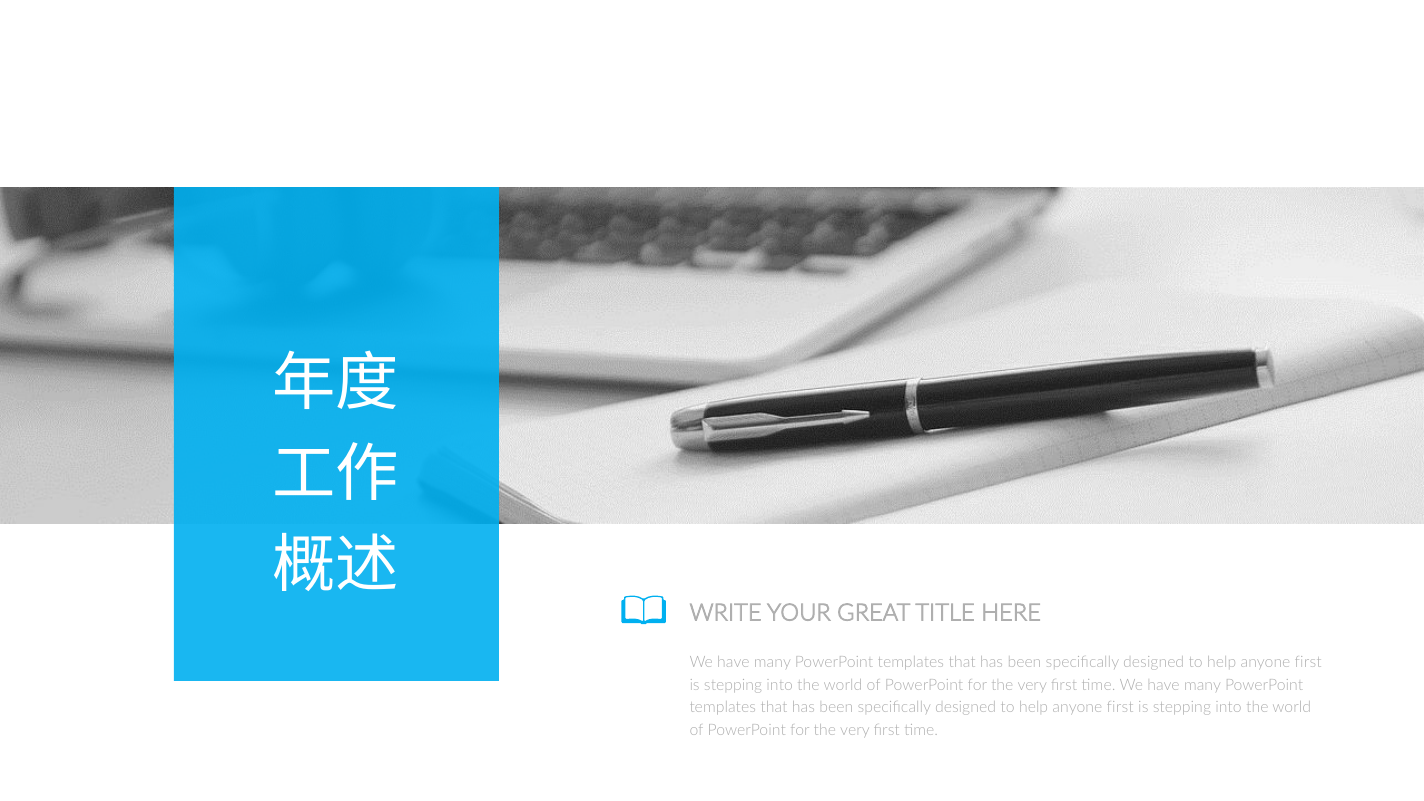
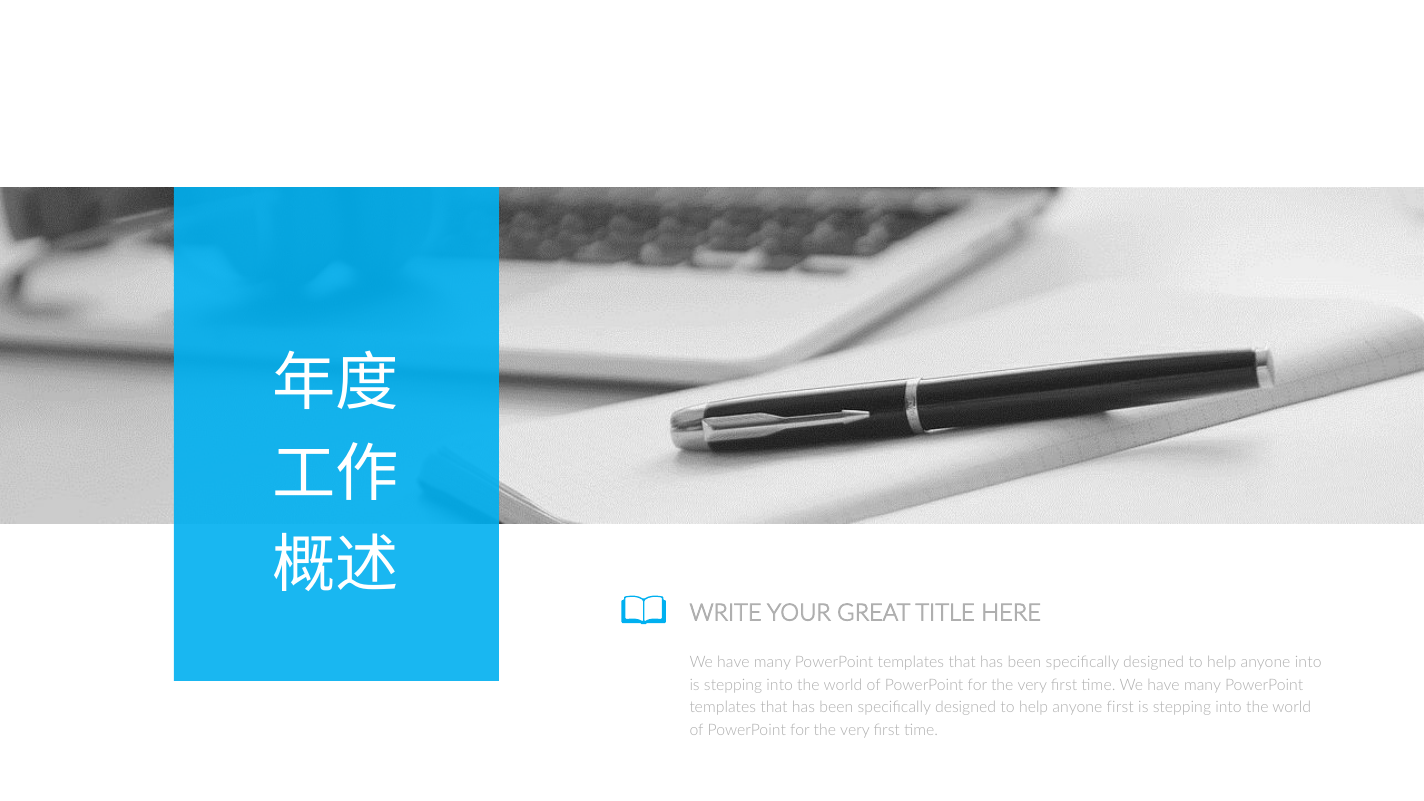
first at (1308, 662): first -> into
